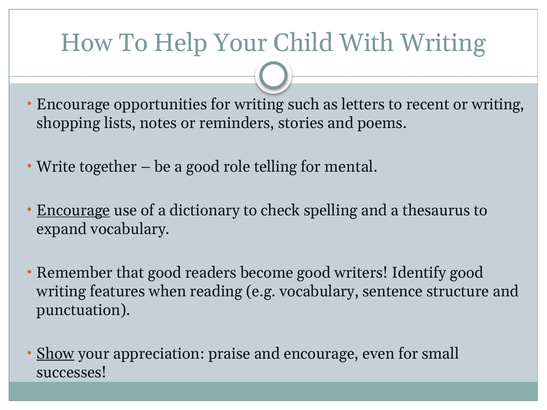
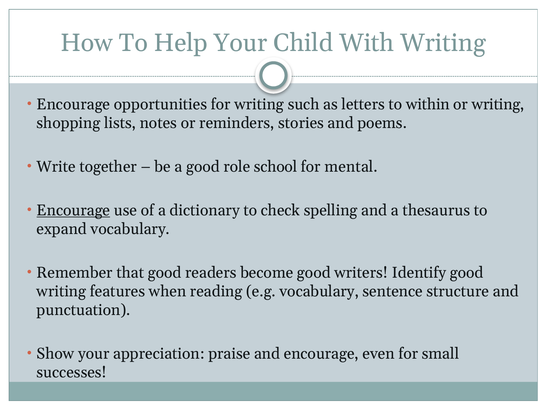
recent: recent -> within
telling: telling -> school
Show underline: present -> none
